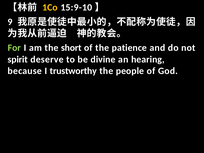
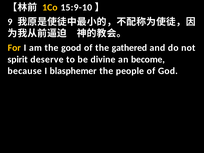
For colour: light green -> yellow
short: short -> good
patience: patience -> gathered
hearing: hearing -> become
trustworthy: trustworthy -> blasphemer
